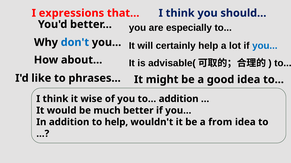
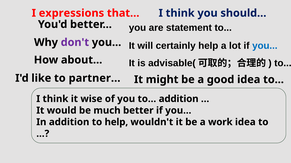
especially: especially -> statement
don't colour: blue -> purple
phrases: phrases -> partner
from: from -> work
